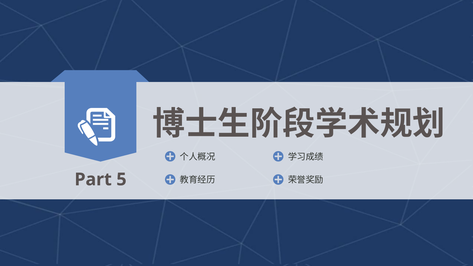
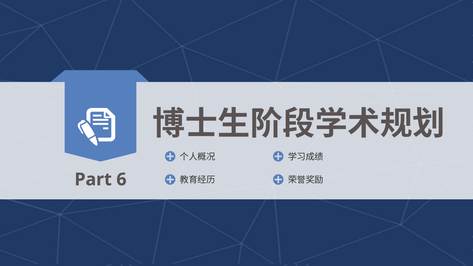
5: 5 -> 6
